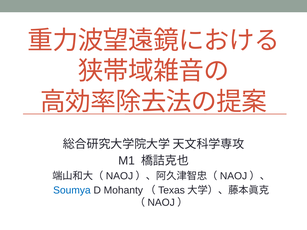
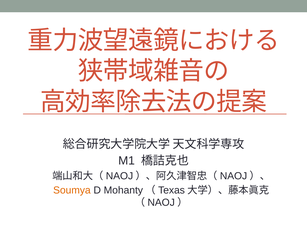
Soumya colour: blue -> orange
